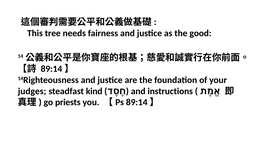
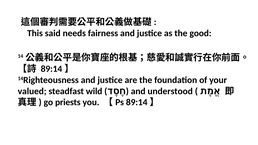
tree: tree -> said
judges: judges -> valued
kind: kind -> wild
instructions: instructions -> understood
